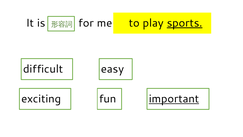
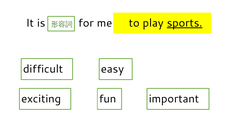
important underline: present -> none
